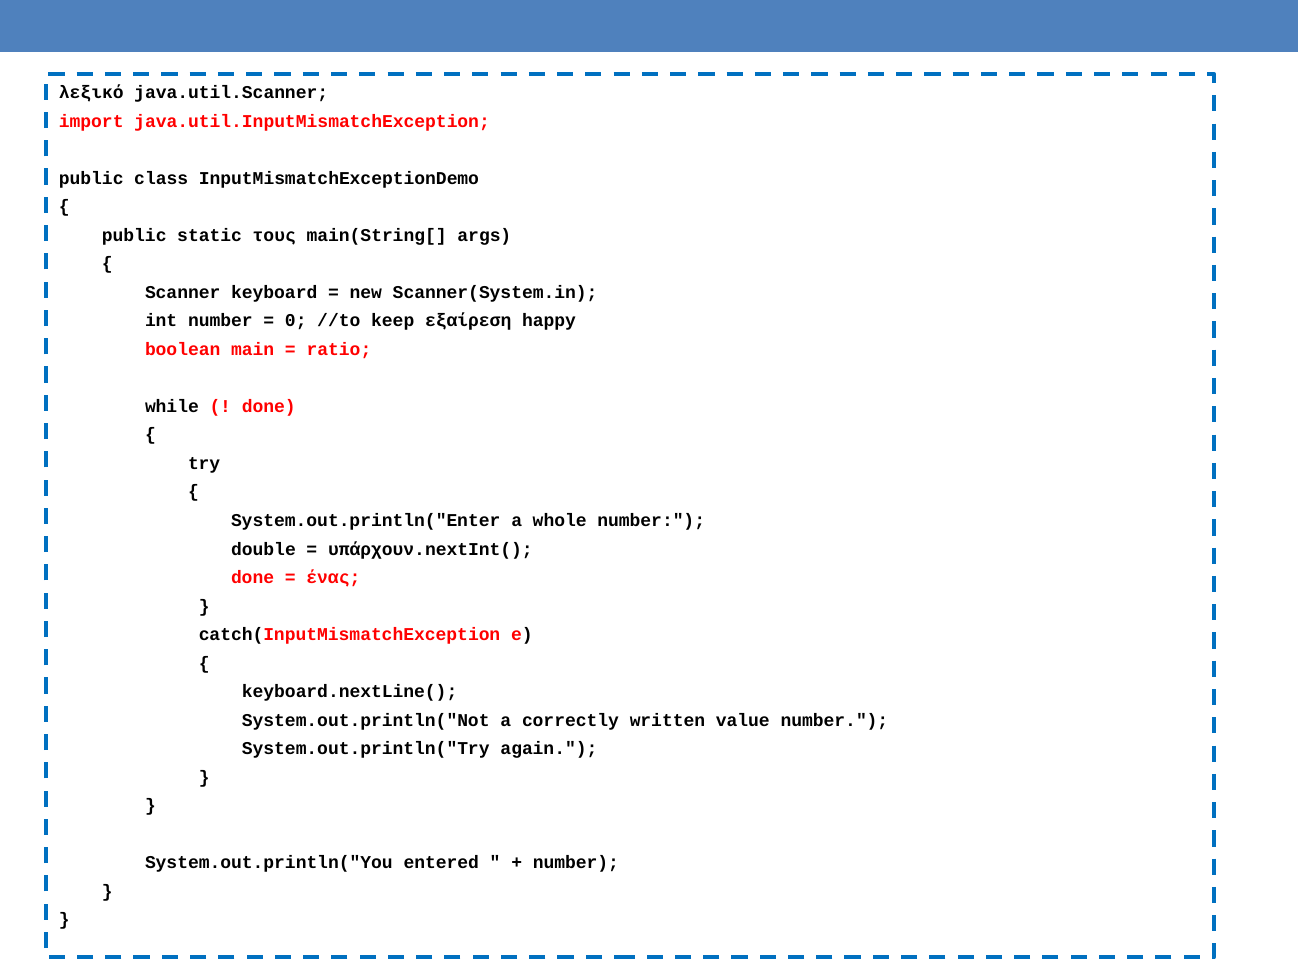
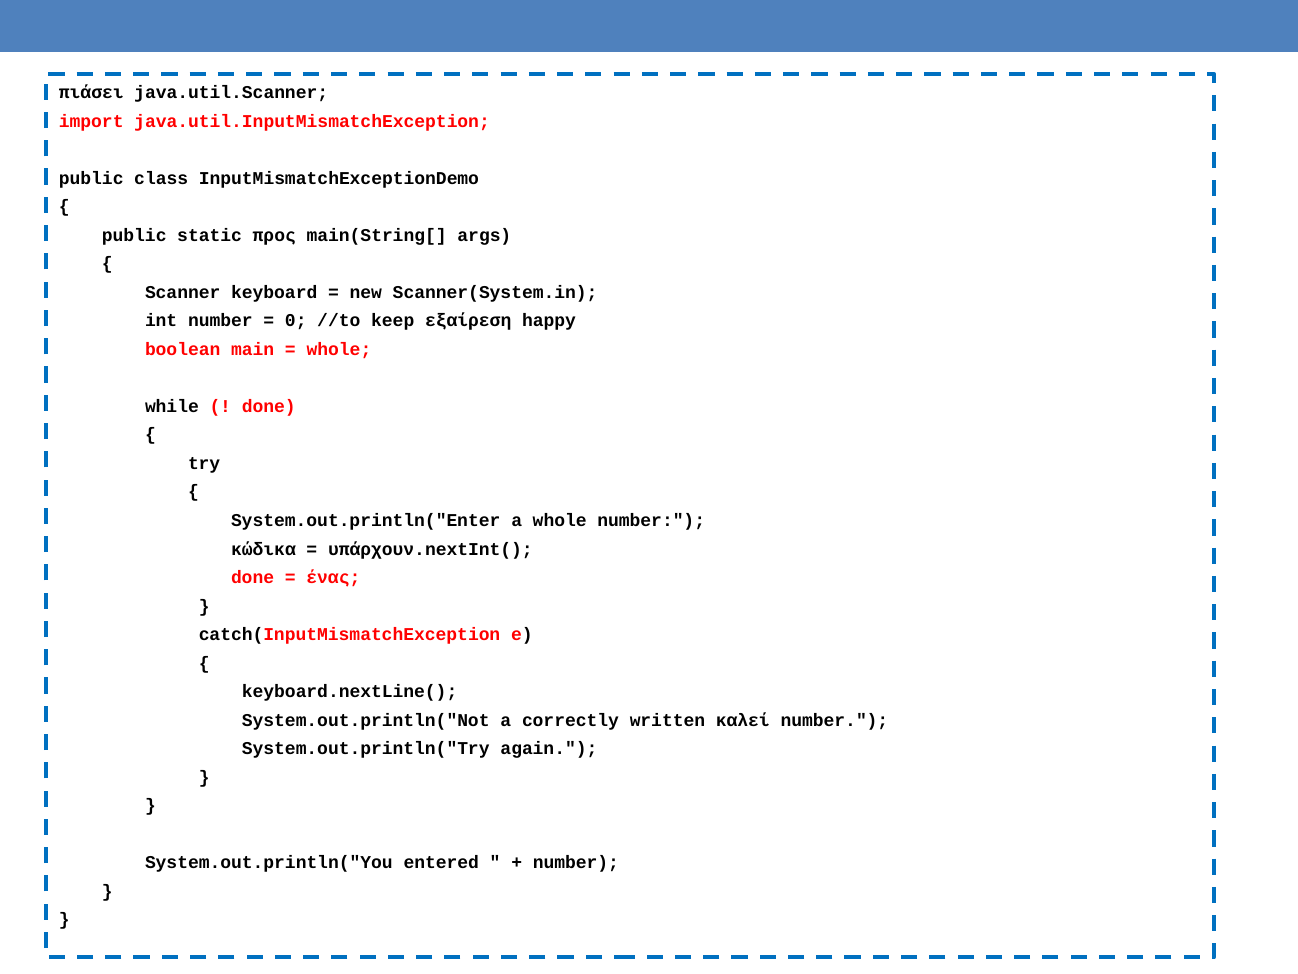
λεξικό: λεξικό -> πιάσει
τους: τους -> προς
ratio at (339, 349): ratio -> whole
double: double -> κώδικα
value: value -> καλεί
